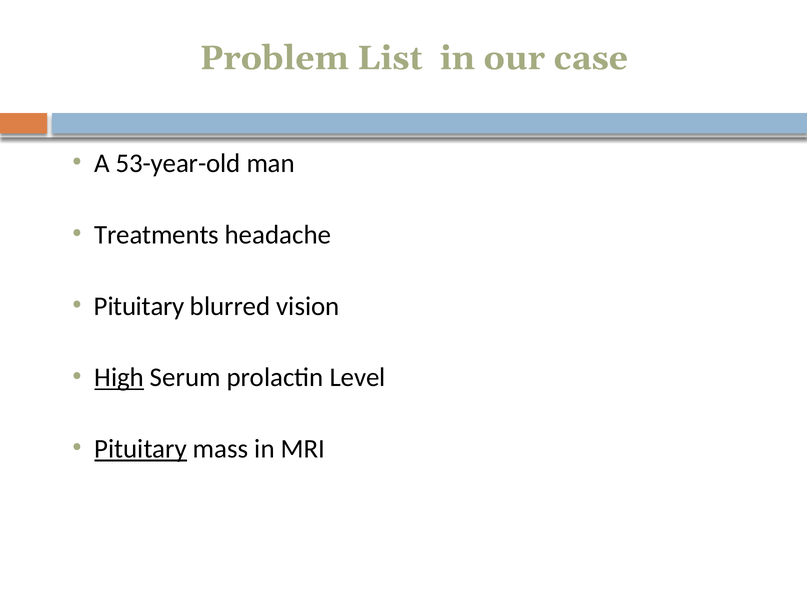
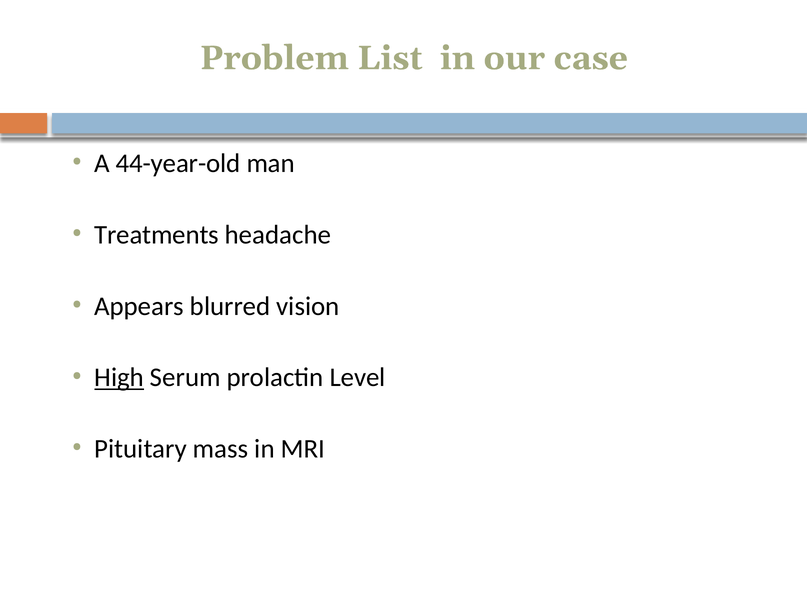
53-year-old: 53-year-old -> 44-year-old
Pituitary at (139, 306): Pituitary -> Appears
Pituitary at (141, 448) underline: present -> none
